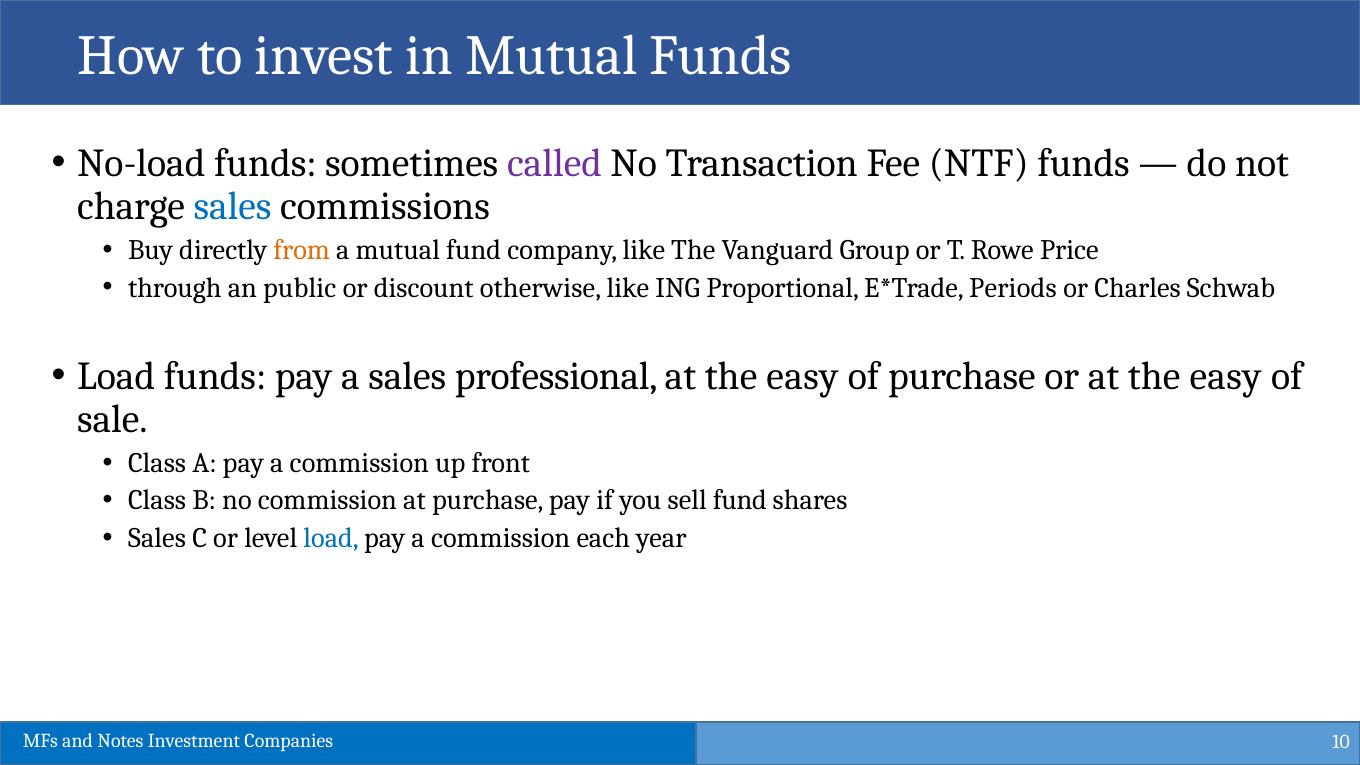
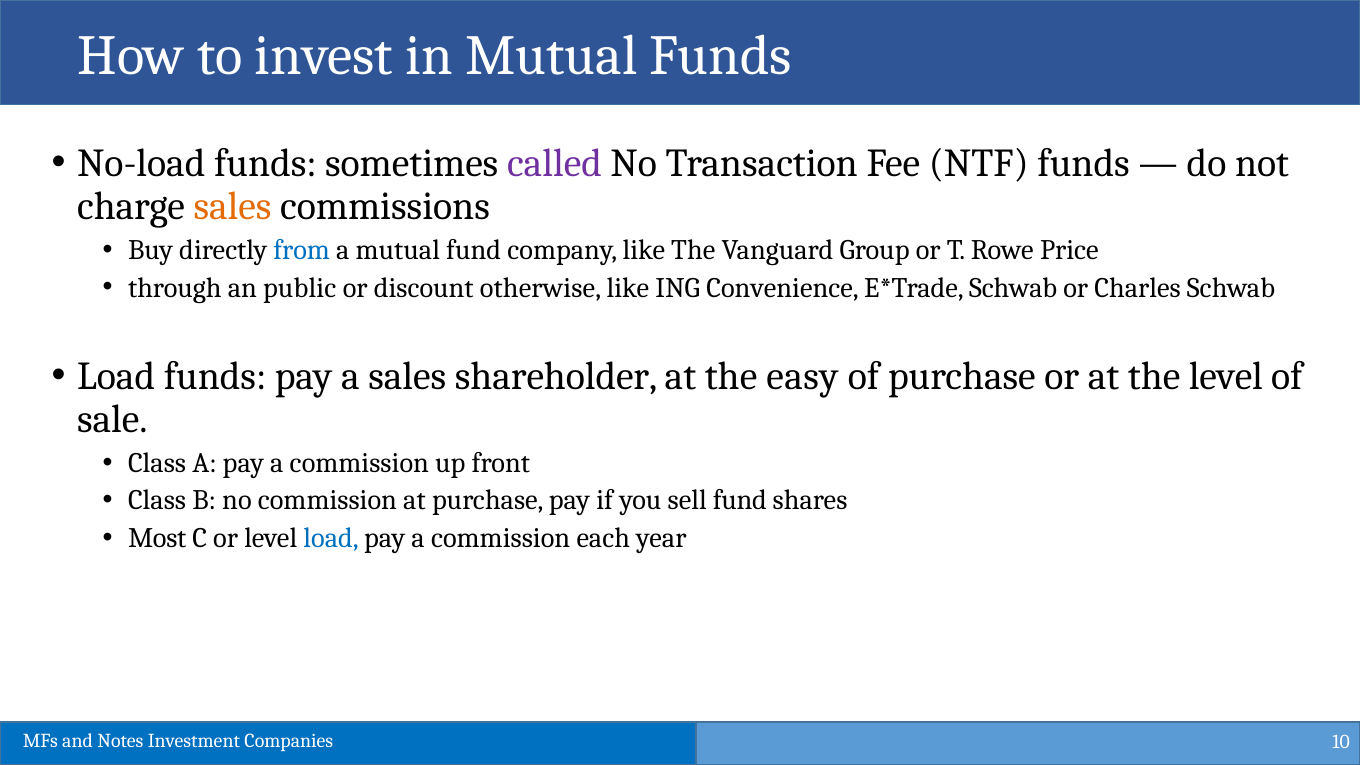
sales at (233, 206) colour: blue -> orange
from colour: orange -> blue
Proportional: Proportional -> Convenience
Periods at (1013, 288): Periods -> Schwab
professional: professional -> shareholder
or at the easy: easy -> level
Sales at (157, 538): Sales -> Most
